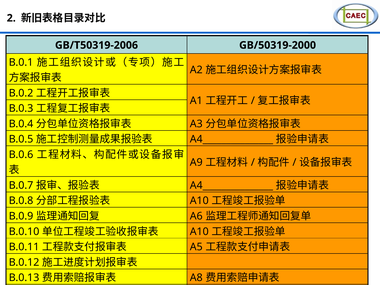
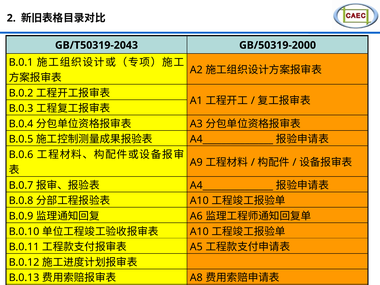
GB/T50319-2006: GB/T50319-2006 -> GB/T50319-2043
